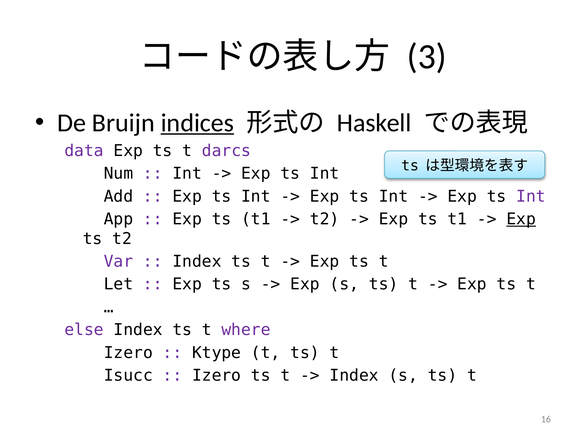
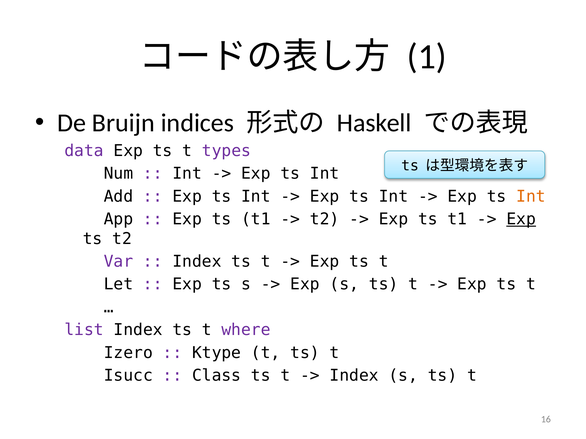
3: 3 -> 1
indices underline: present -> none
darcs: darcs -> types
Int at (531, 197) colour: purple -> orange
else: else -> list
Izero at (217, 376): Izero -> Class
